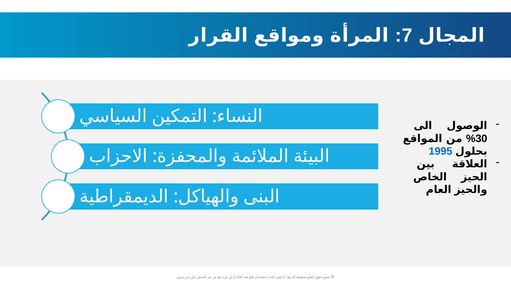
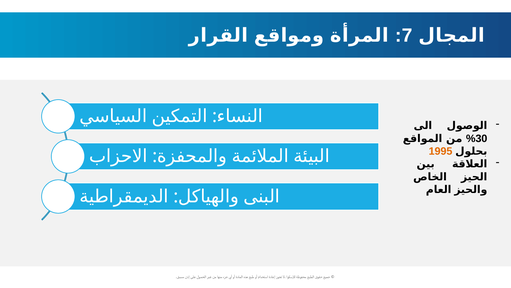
1995 colour: blue -> orange
